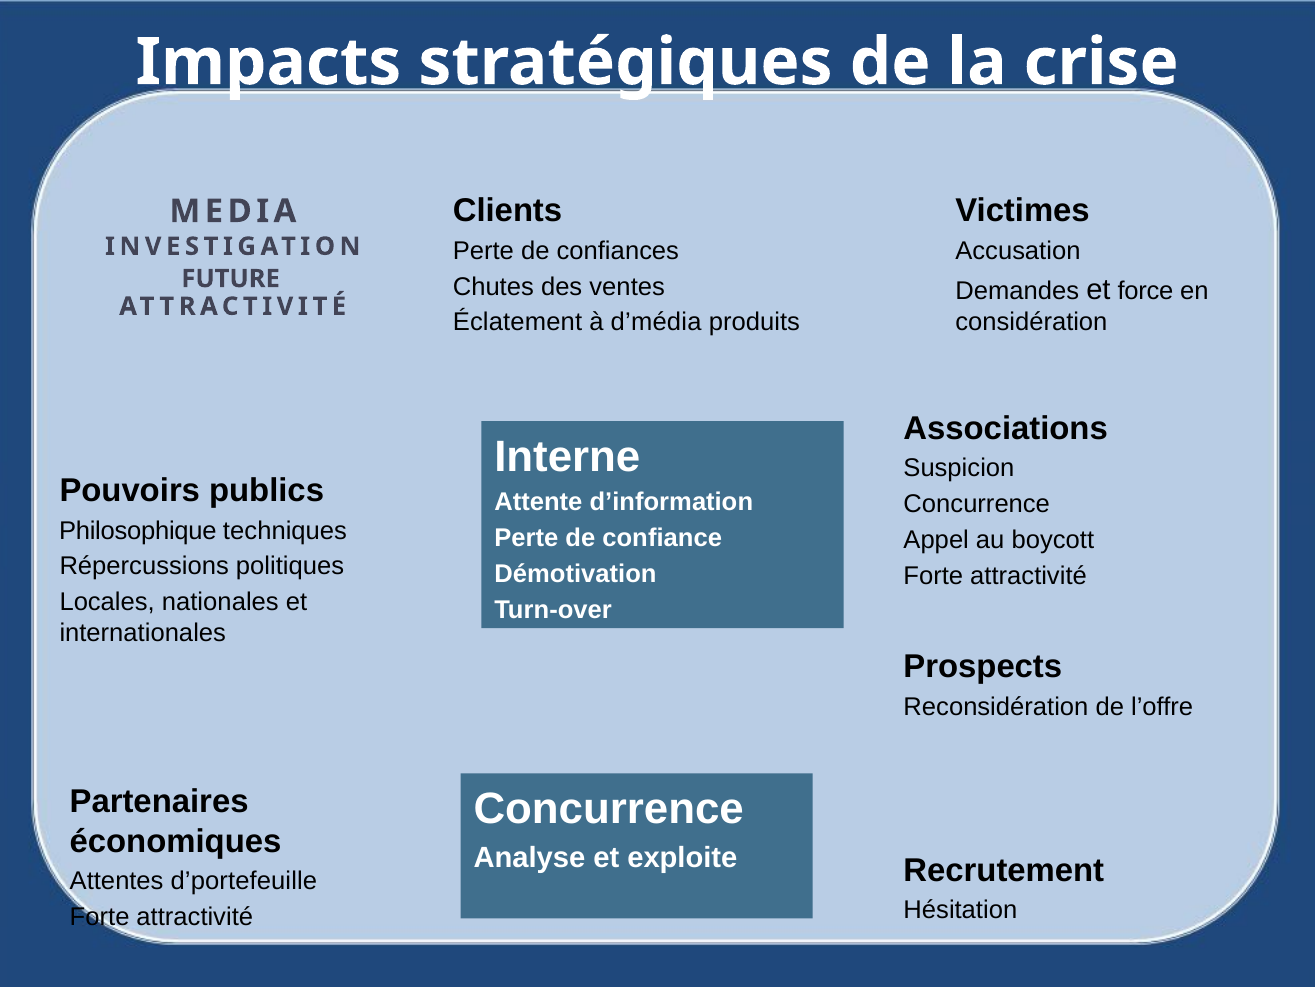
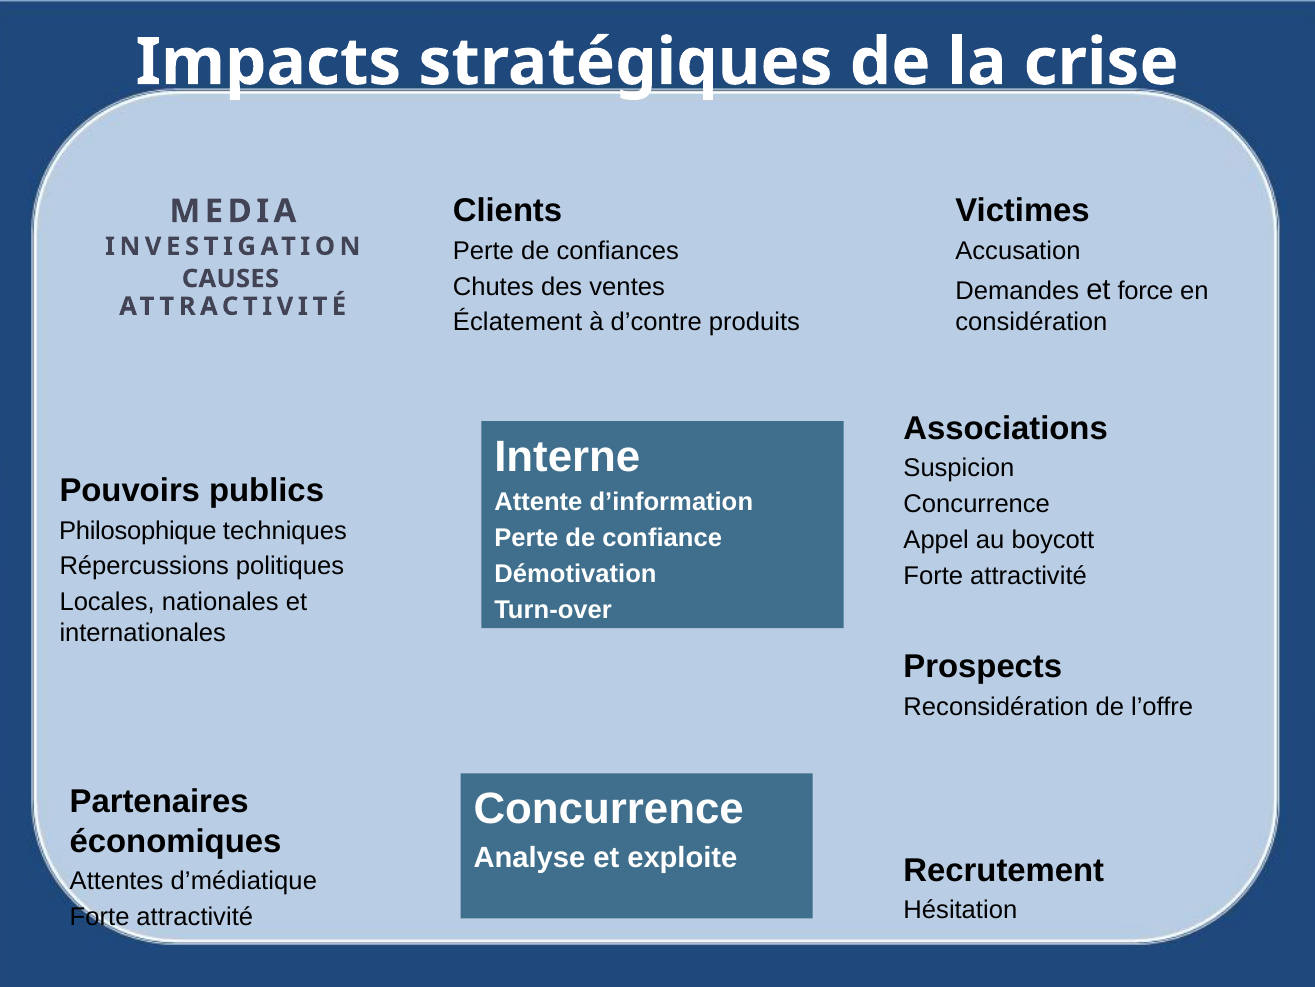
FUTURE: FUTURE -> CAUSES
d’média: d’média -> d’contre
d’portefeuille: d’portefeuille -> d’médiatique
